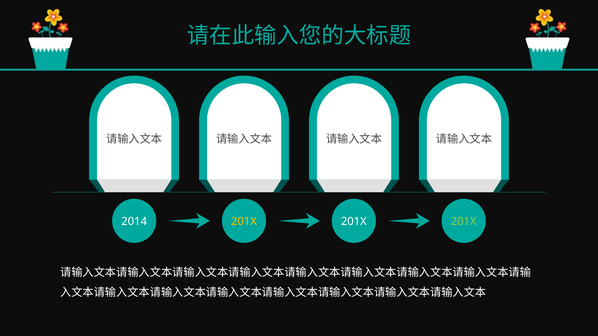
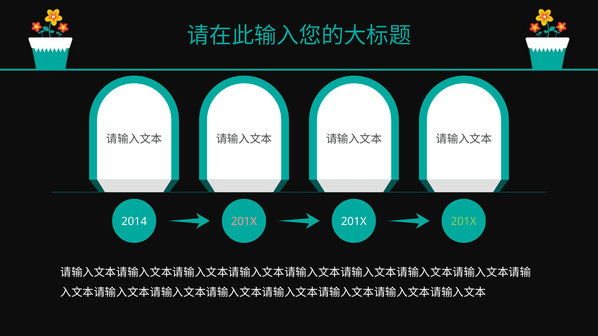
201X at (244, 222) colour: yellow -> pink
